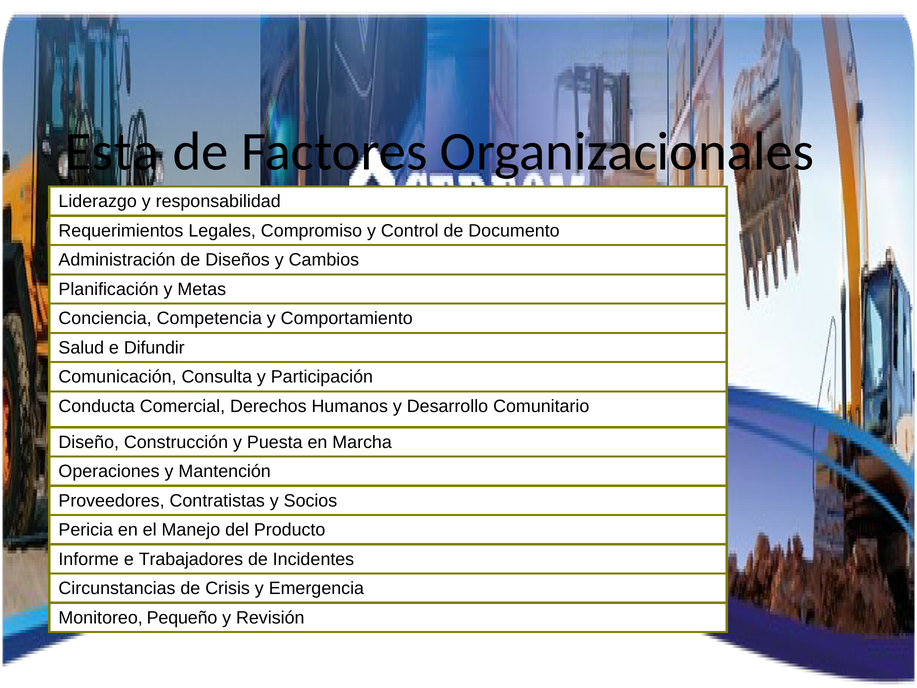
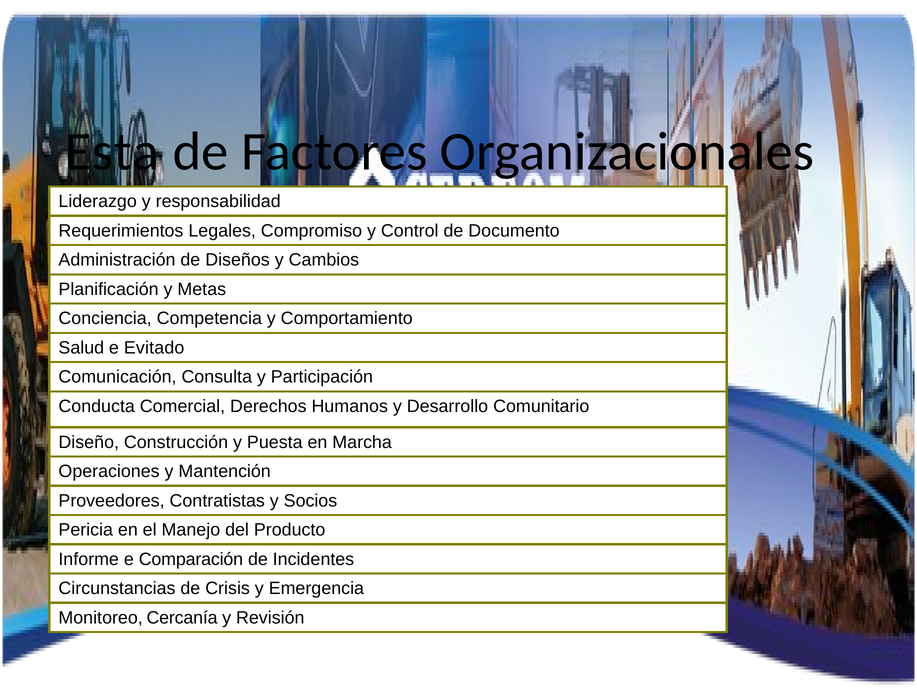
Difundir: Difundir -> Evitado
Trabajadores: Trabajadores -> Comparación
Pequeño: Pequeño -> Cercanía
